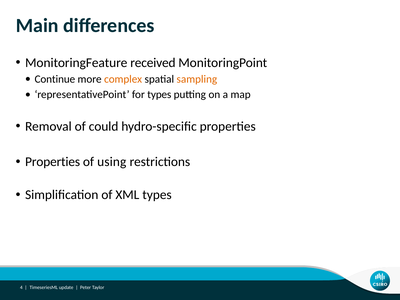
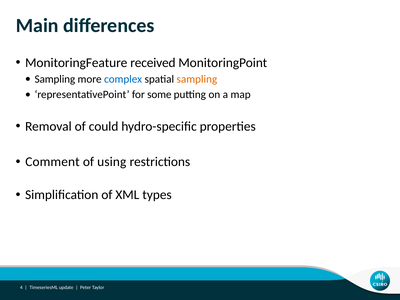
Continue at (55, 79): Continue -> Sampling
complex colour: orange -> blue
for types: types -> some
Properties at (53, 162): Properties -> Comment
